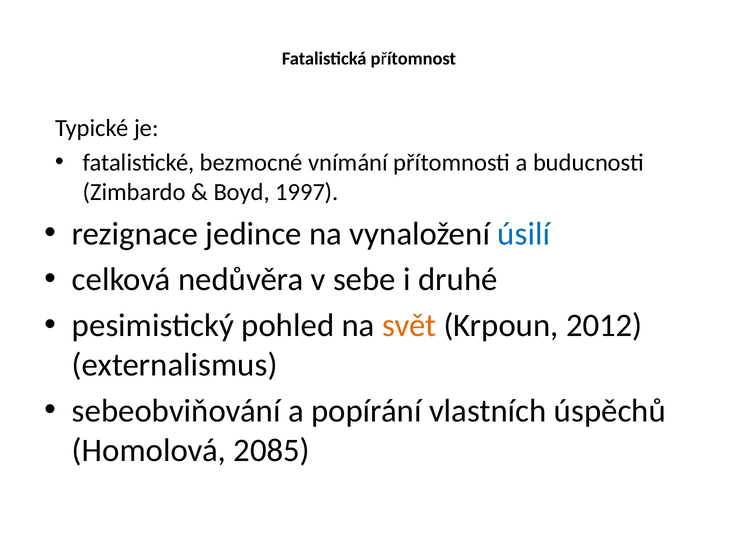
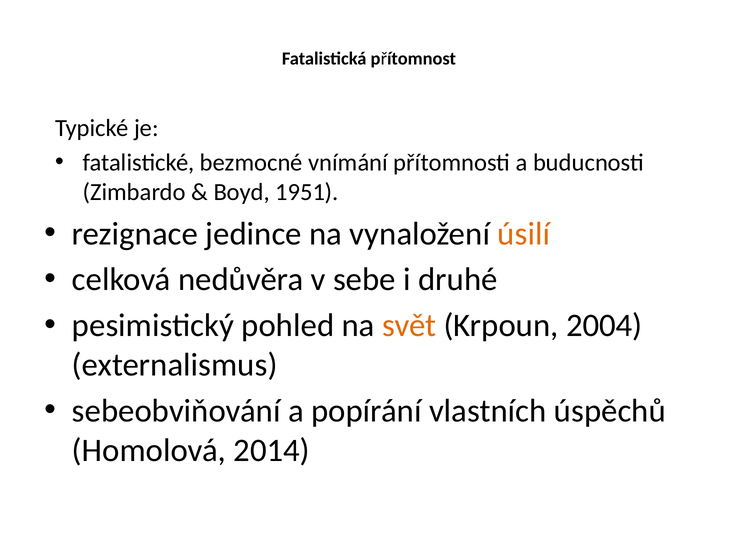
1997: 1997 -> 1951
úsilí colour: blue -> orange
2012: 2012 -> 2004
2085: 2085 -> 2014
